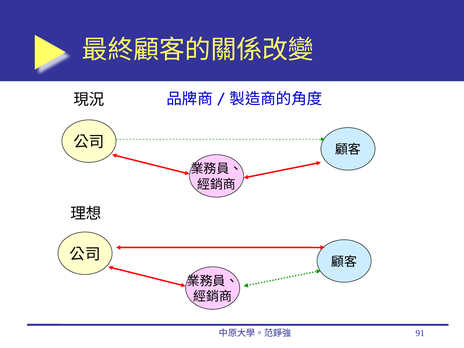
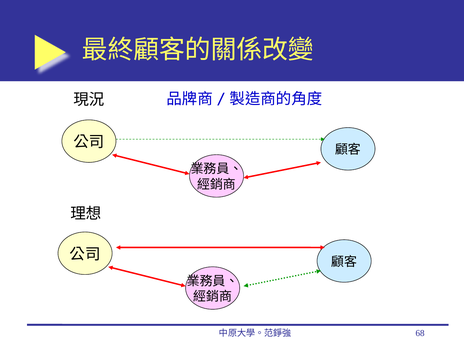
91: 91 -> 68
